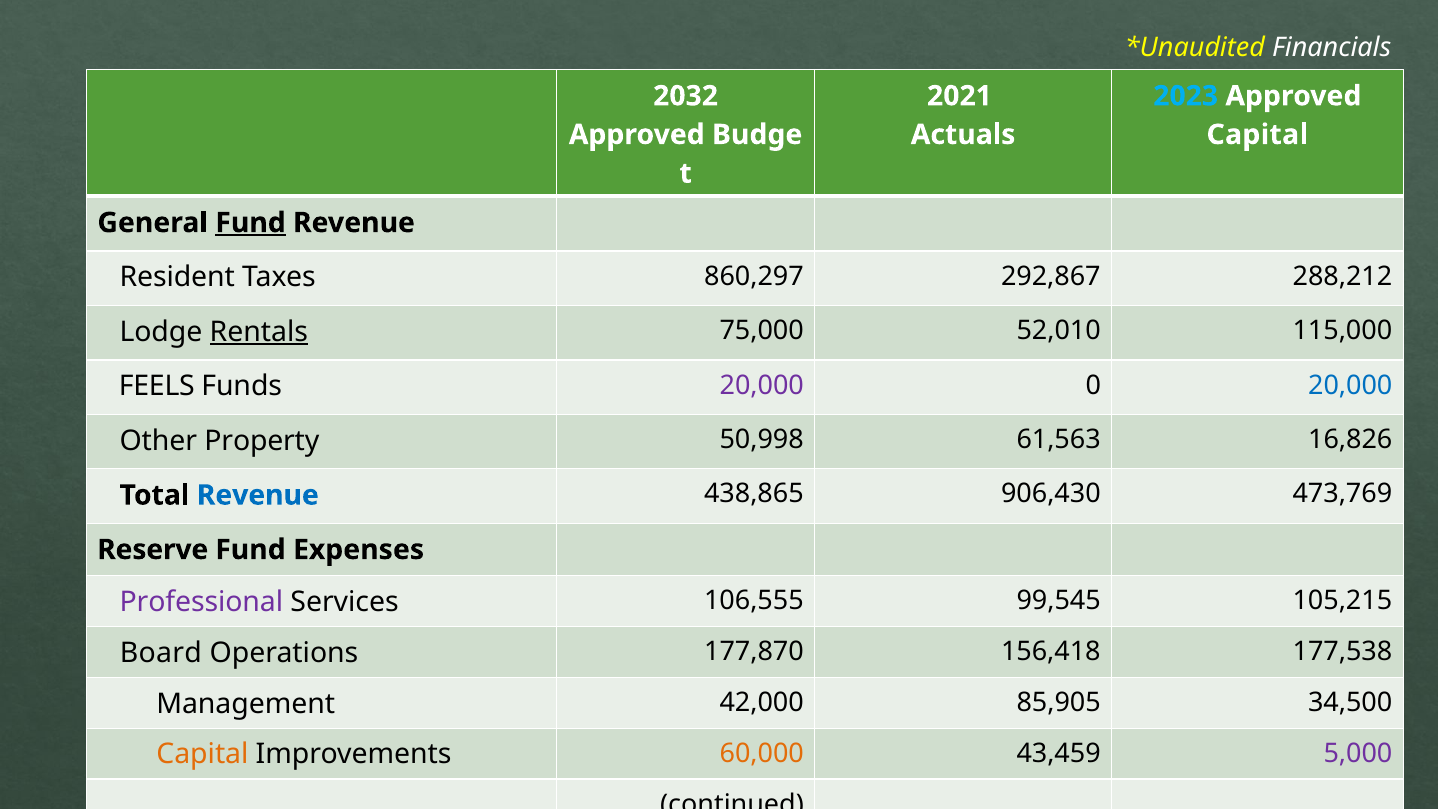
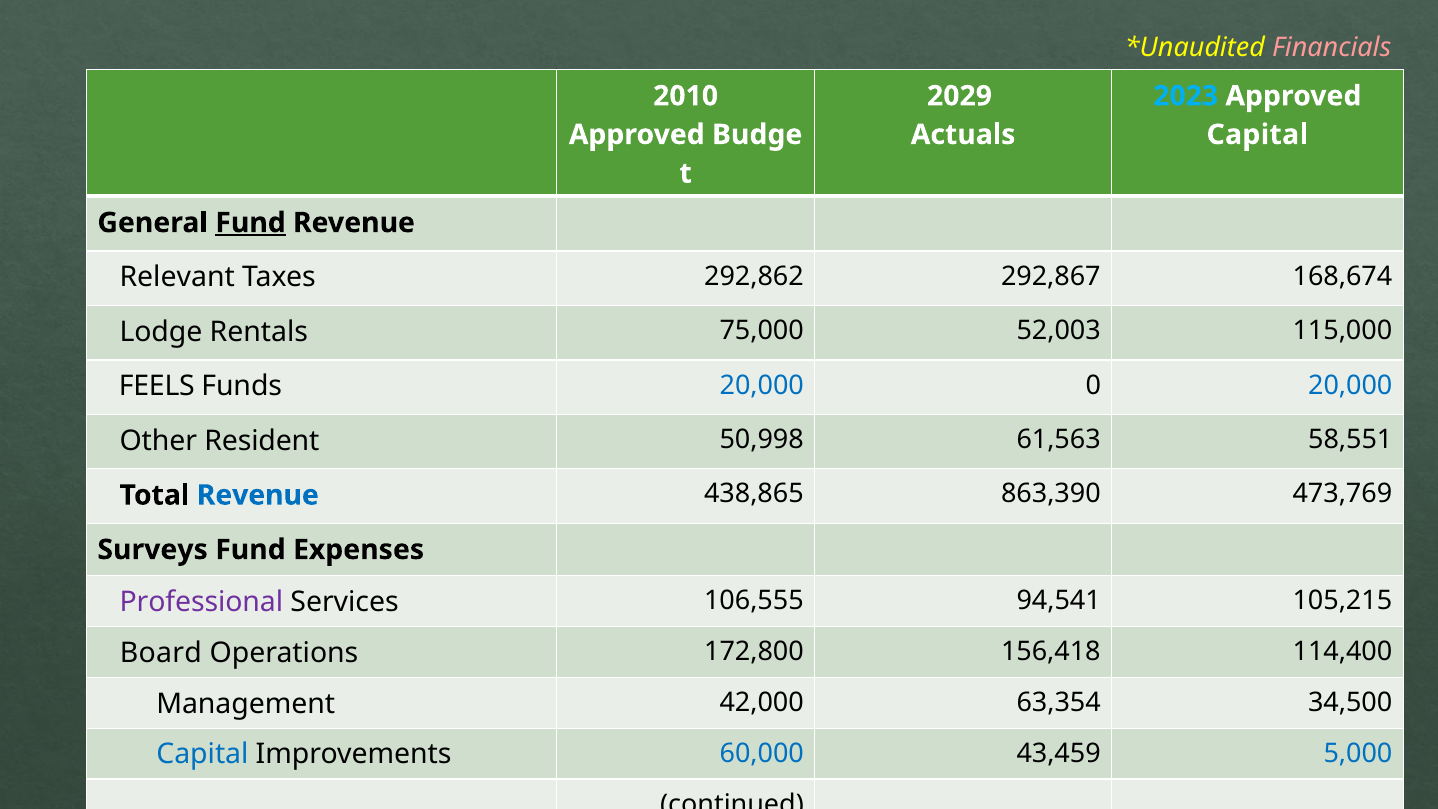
Financials colour: white -> pink
2032: 2032 -> 2010
2021: 2021 -> 2029
Resident: Resident -> Relevant
860,297: 860,297 -> 292,862
288,212: 288,212 -> 168,674
Rentals underline: present -> none
52,010: 52,010 -> 52,003
20,000 at (762, 385) colour: purple -> blue
Property: Property -> Resident
16,826: 16,826 -> 58,551
906,430: 906,430 -> 863,390
Reserve: Reserve -> Surveys
99,545: 99,545 -> 94,541
177,870: 177,870 -> 172,800
177,538: 177,538 -> 114,400
85,905: 85,905 -> 63,354
Capital at (202, 755) colour: orange -> blue
60,000 colour: orange -> blue
5,000 colour: purple -> blue
